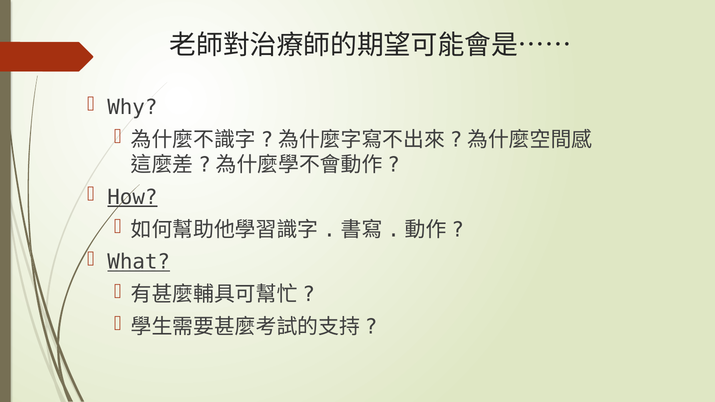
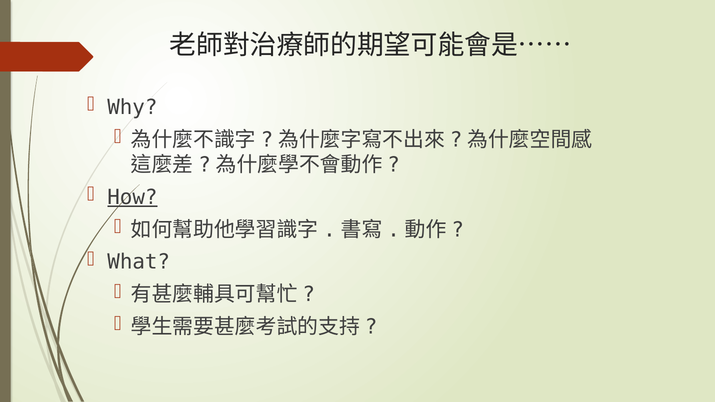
What underline: present -> none
